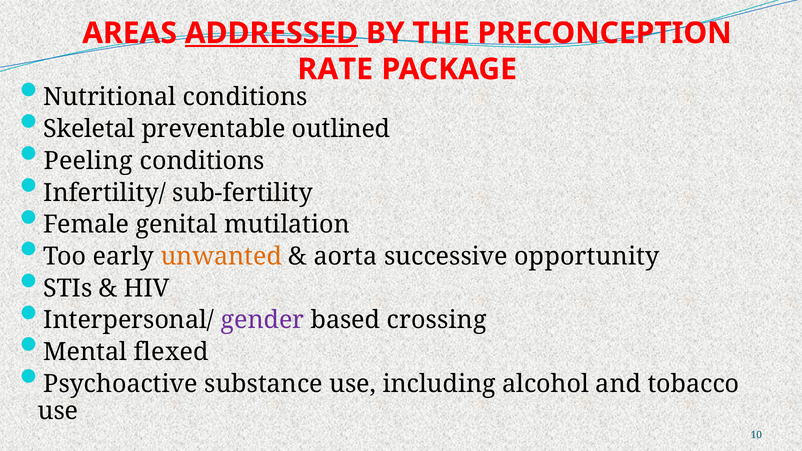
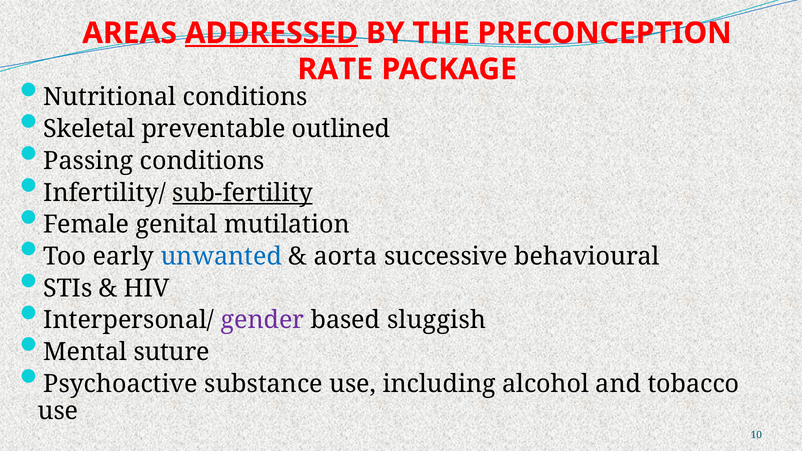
Peeling: Peeling -> Passing
sub-fertility underline: none -> present
unwanted colour: orange -> blue
opportunity: opportunity -> behavioural
crossing: crossing -> sluggish
flexed: flexed -> suture
